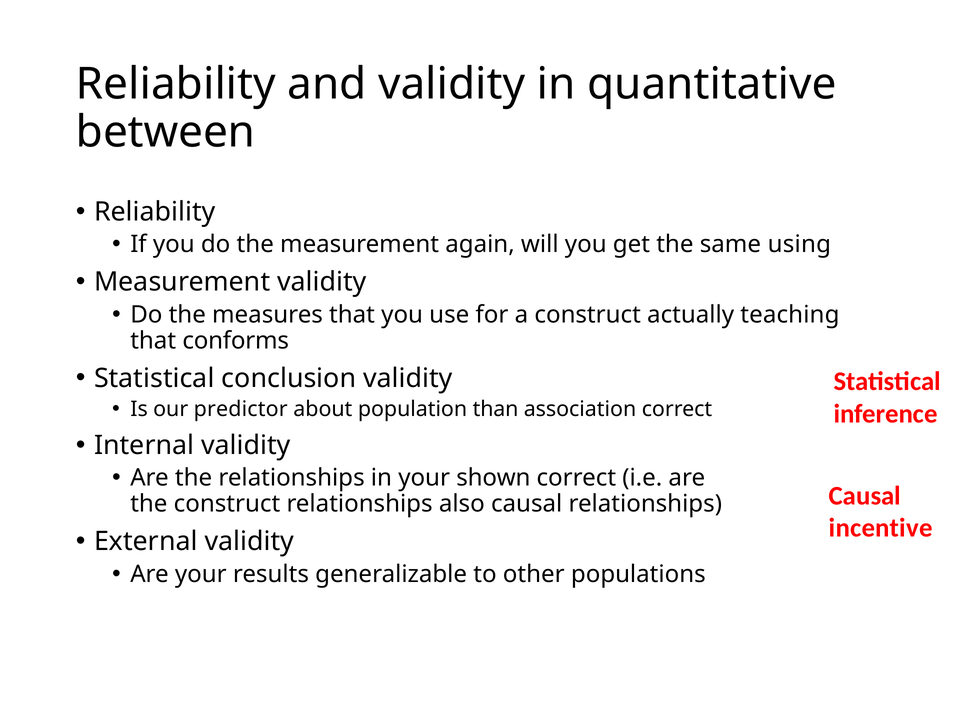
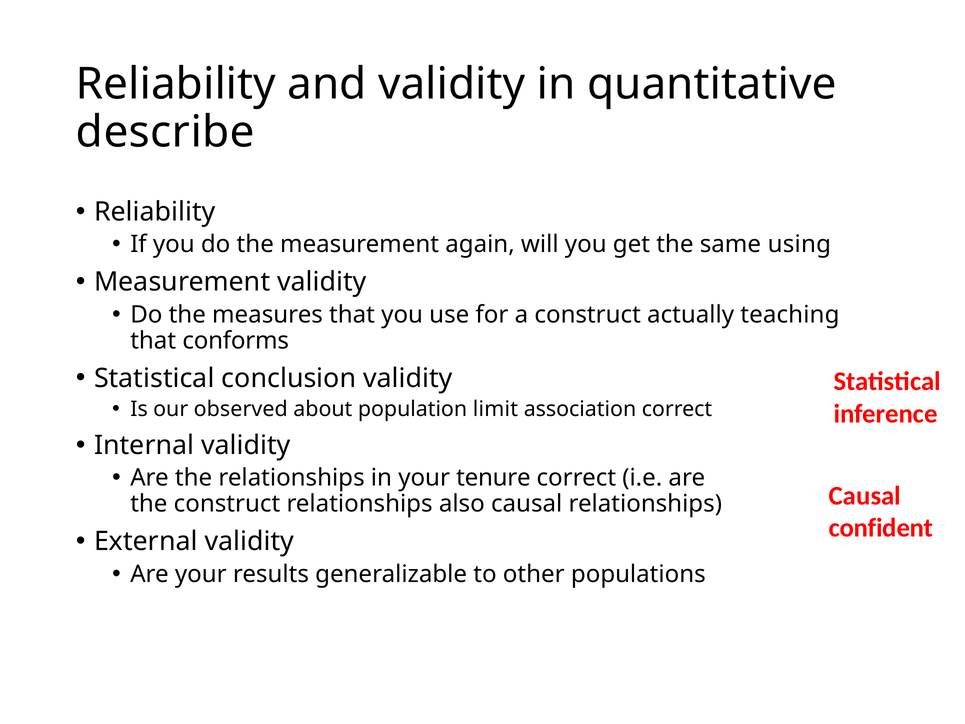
between: between -> describe
predictor: predictor -> observed
than: than -> limit
shown: shown -> tenure
incentive: incentive -> confident
